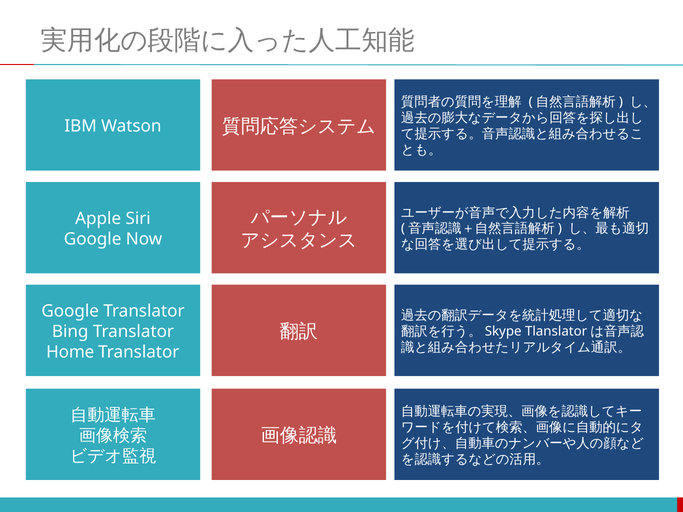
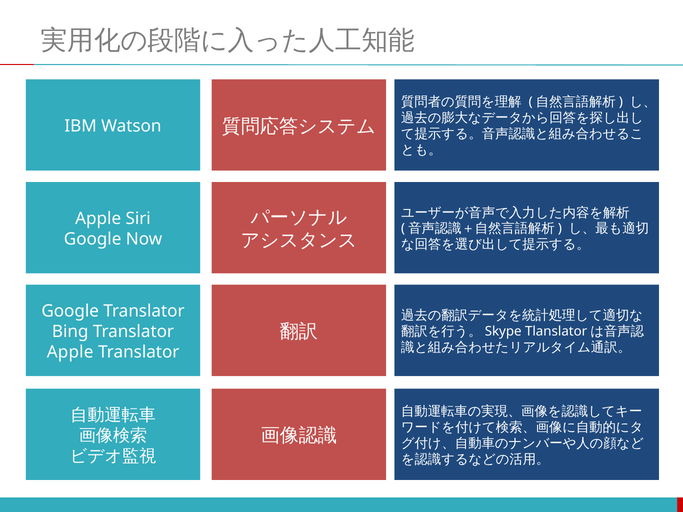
Home at (70, 352): Home -> Apple
